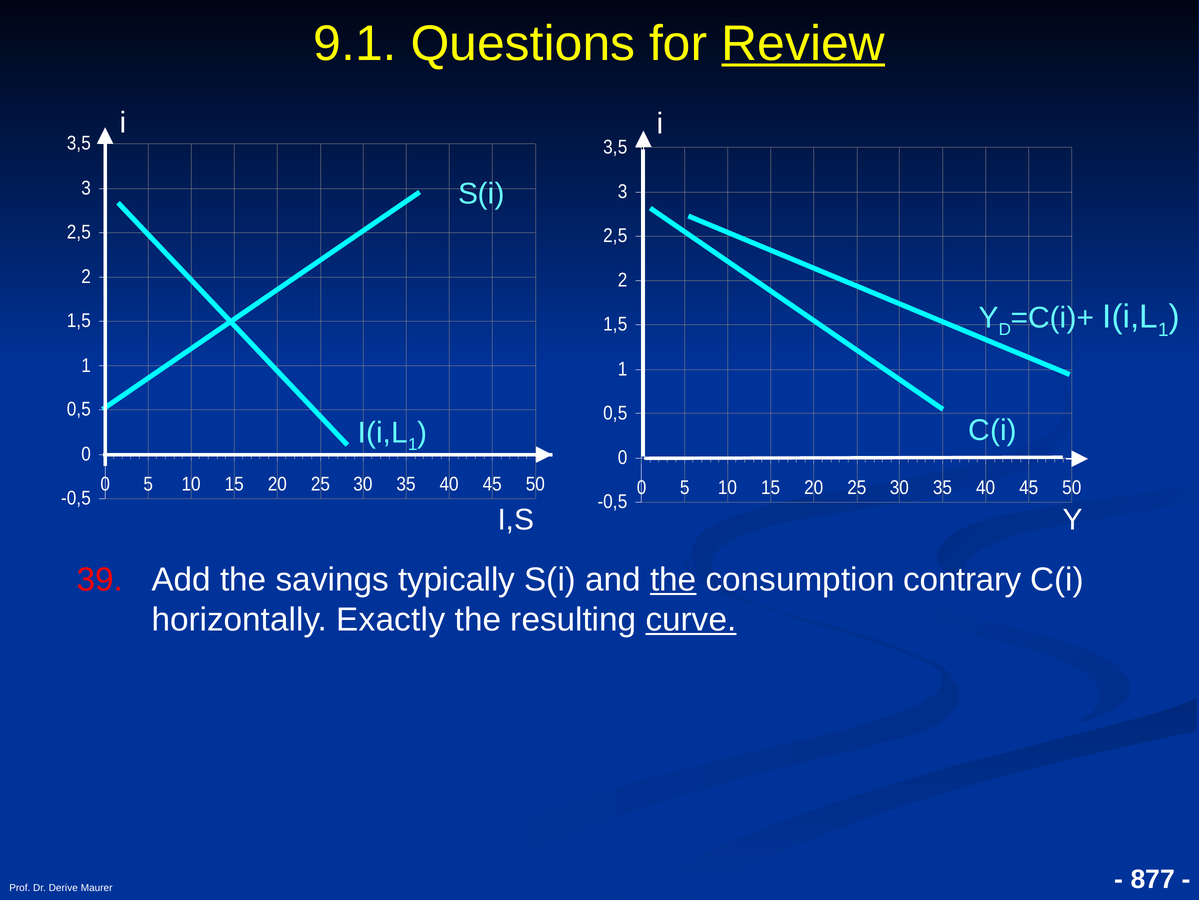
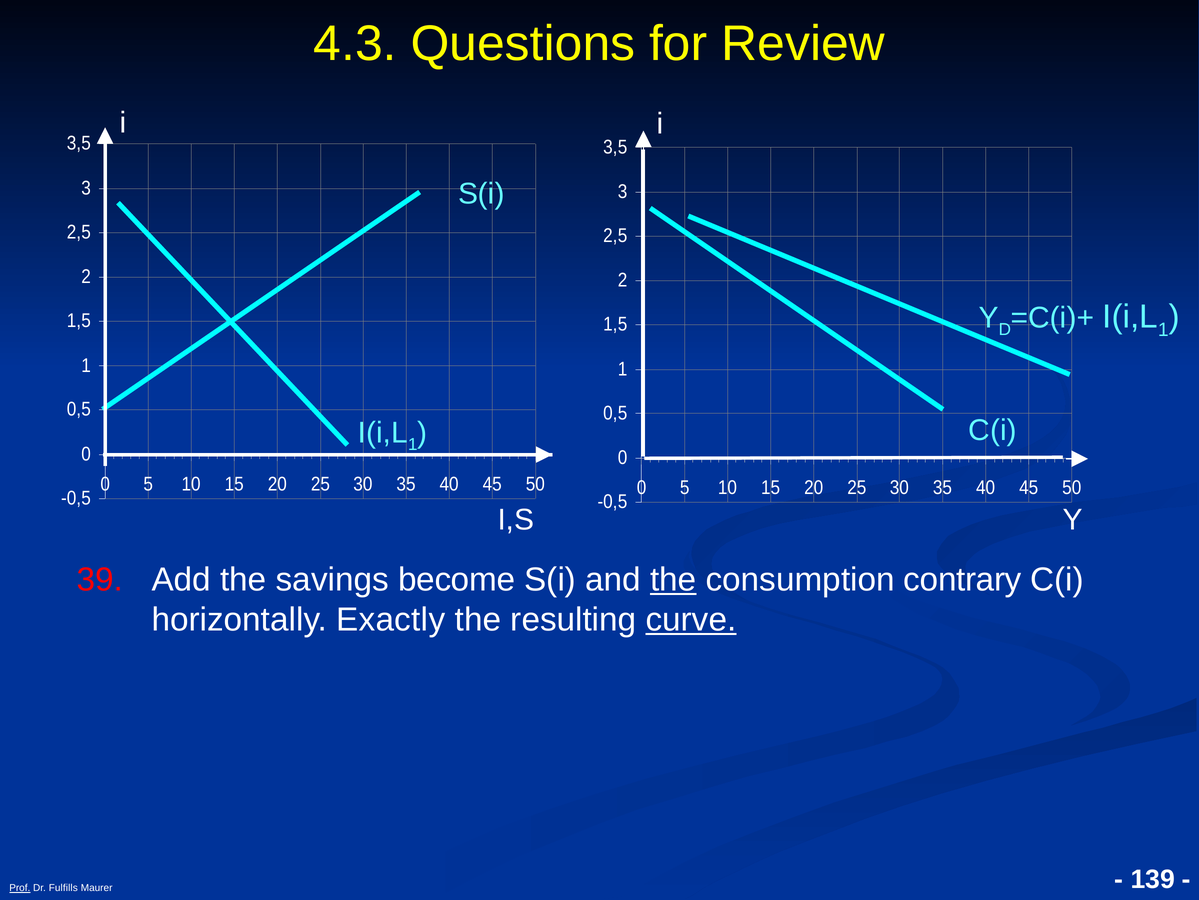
9.1: 9.1 -> 4.3
Review underline: present -> none
typically: typically -> become
877: 877 -> 139
Prof underline: none -> present
Derive: Derive -> Fulfills
